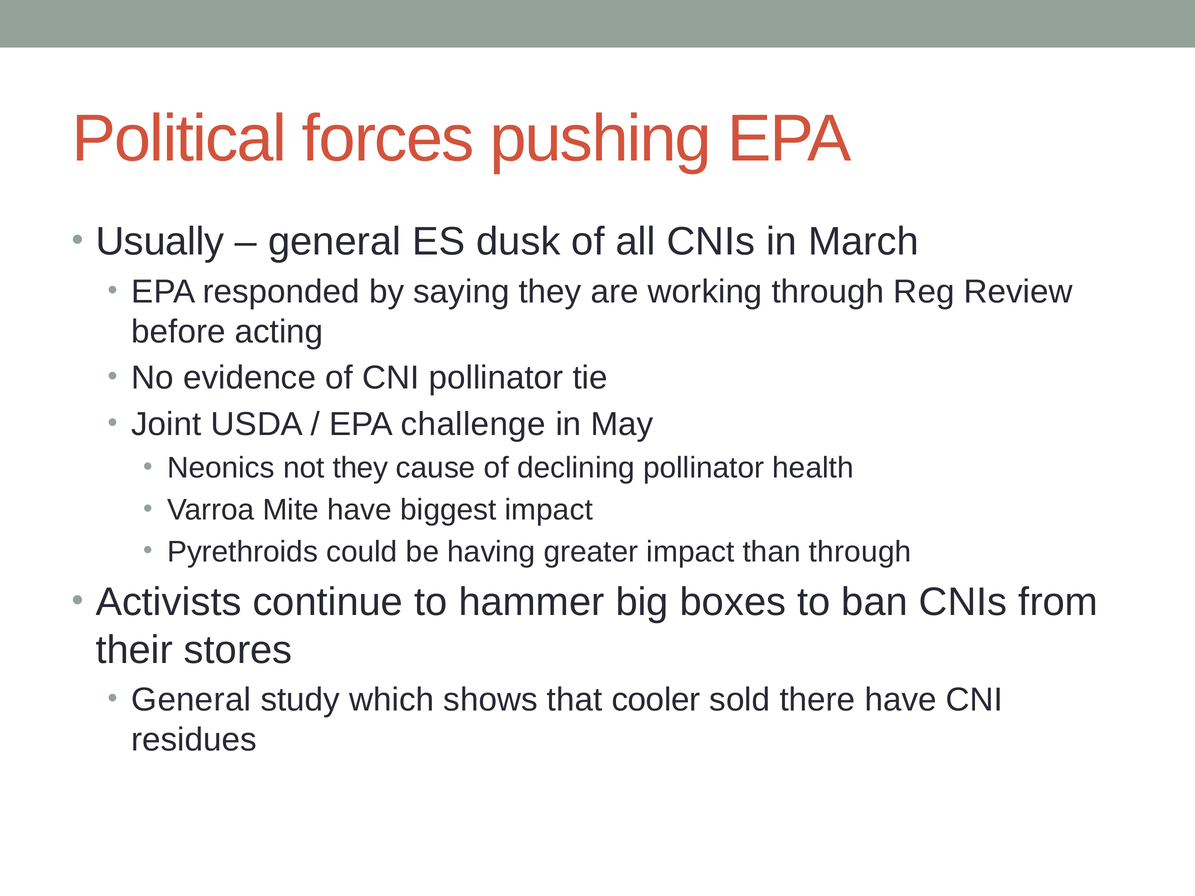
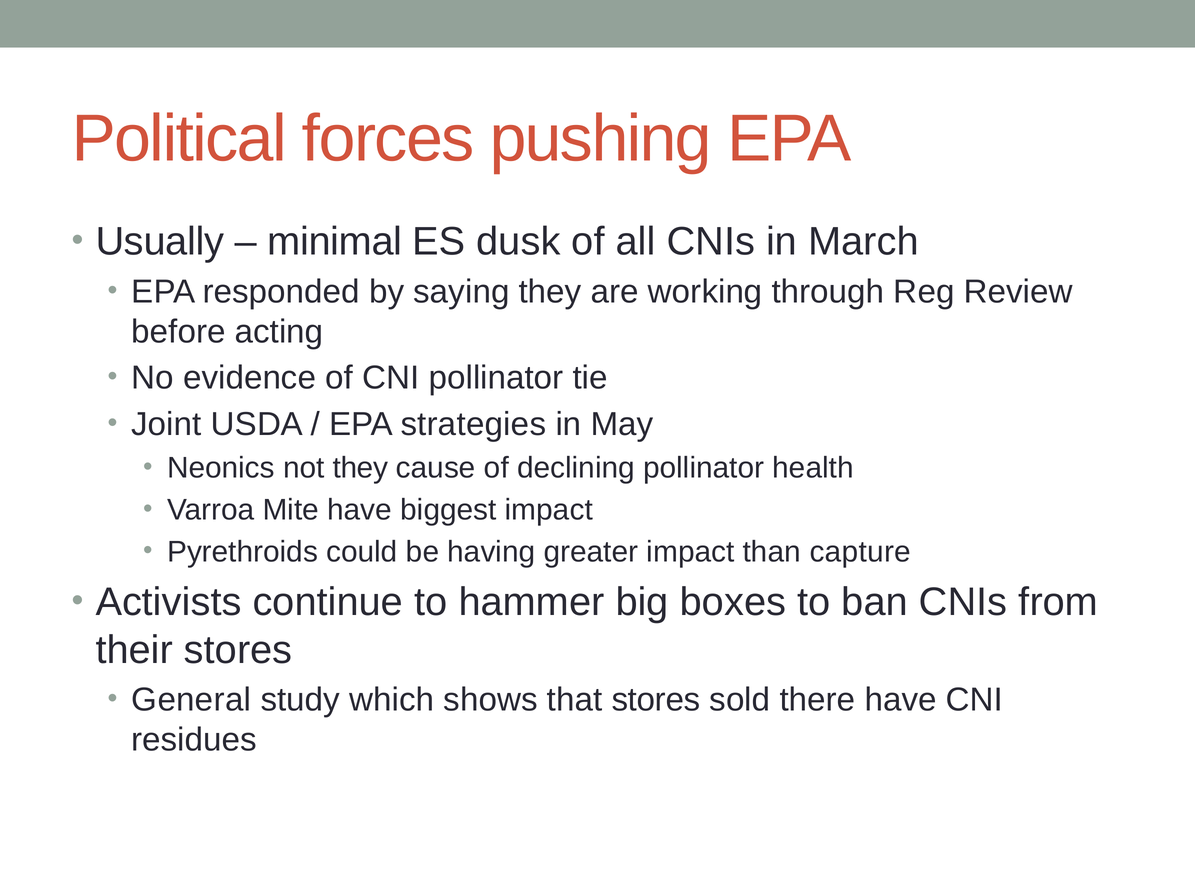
general at (335, 242): general -> minimal
challenge: challenge -> strategies
than through: through -> capture
that cooler: cooler -> stores
